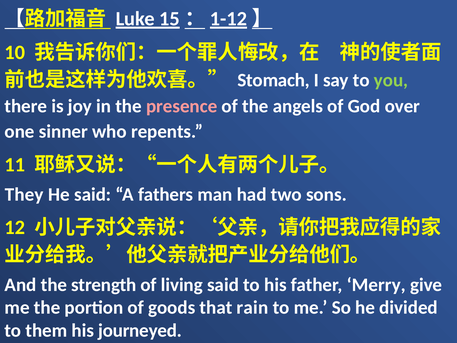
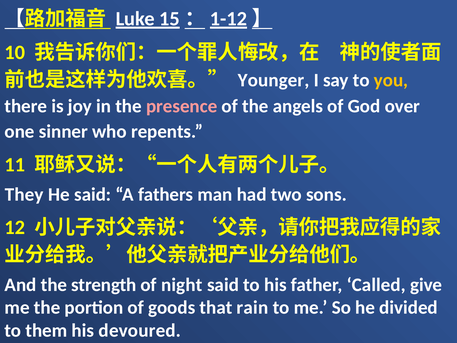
Stomach: Stomach -> Younger
you colour: light green -> yellow
living: living -> night
Merry: Merry -> Called
journeyed: journeyed -> devoured
